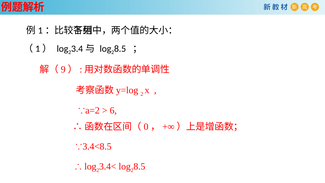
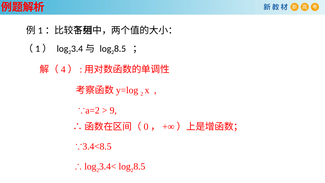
9: 9 -> 4
6: 6 -> 9
